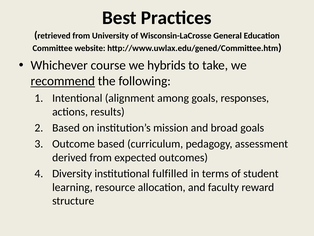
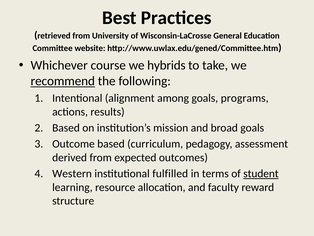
responses: responses -> programs
Diversity: Diversity -> Western
student underline: none -> present
